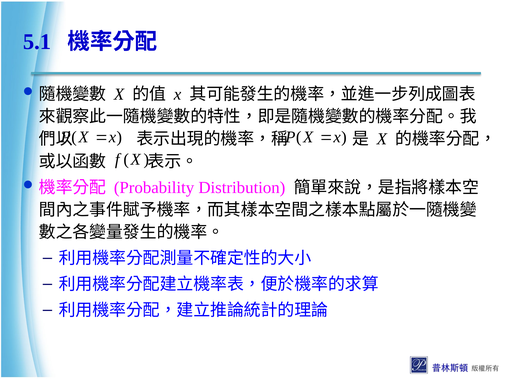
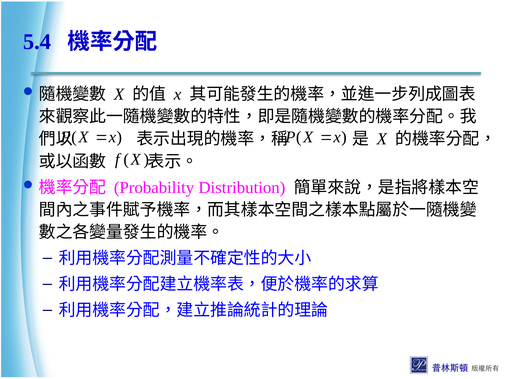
5.1: 5.1 -> 5.4
